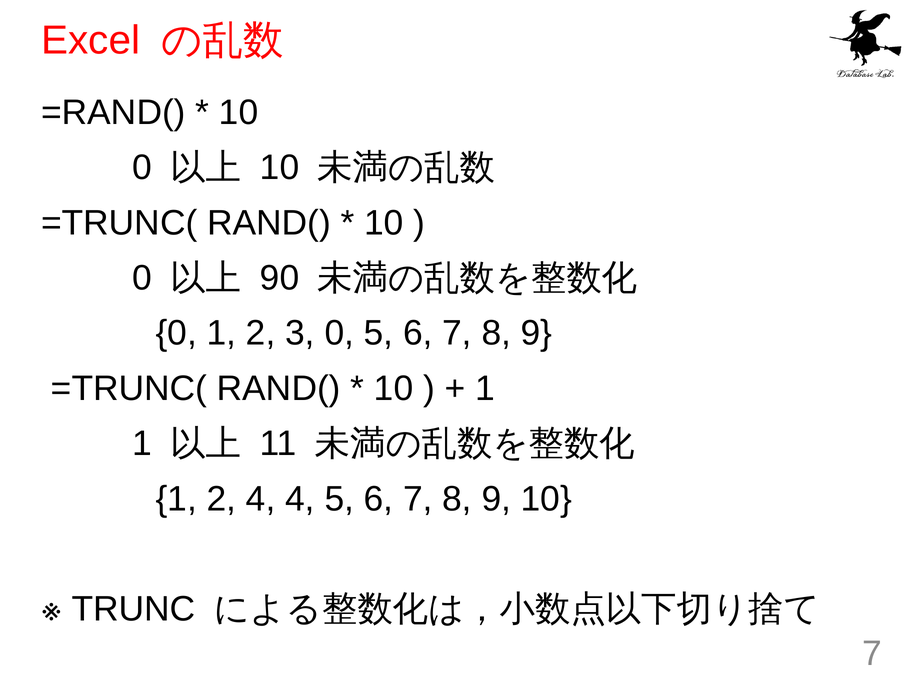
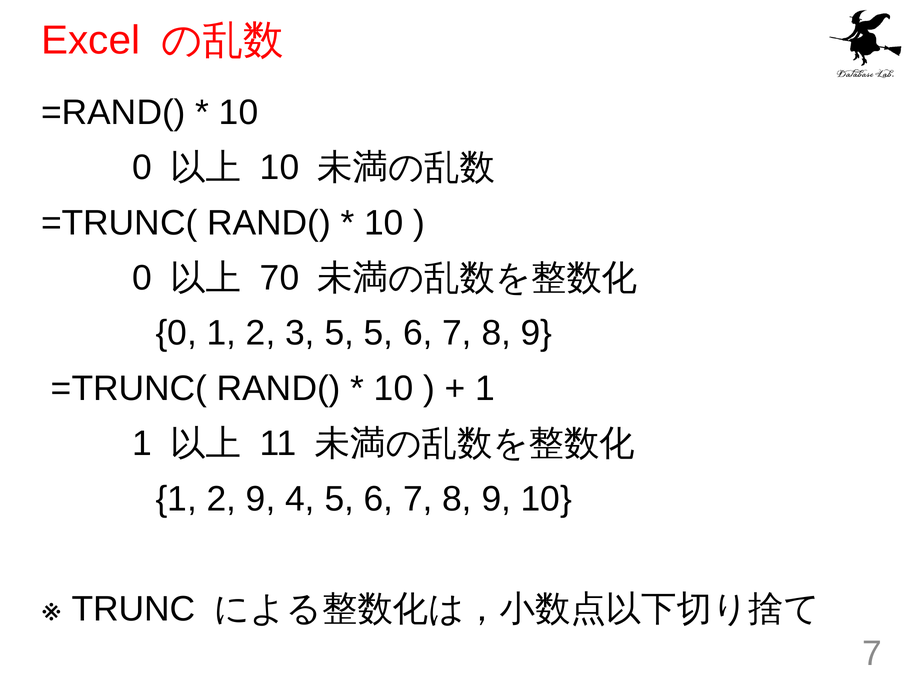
90: 90 -> 70
3 0: 0 -> 5
2 4: 4 -> 9
